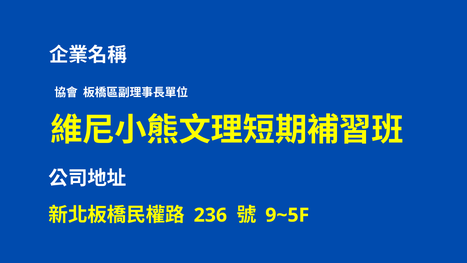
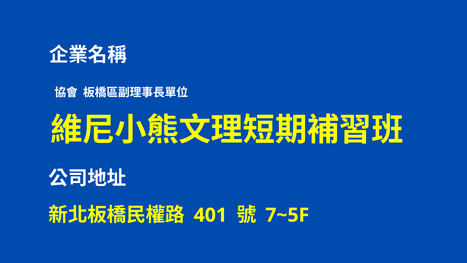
236: 236 -> 401
9~5F: 9~5F -> 7~5F
